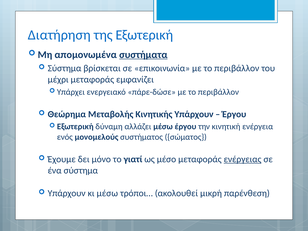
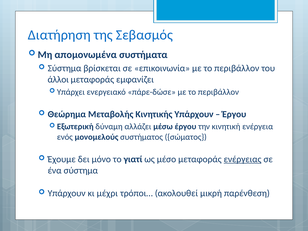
της Εξωτερική: Εξωτερική -> Σεβασμός
συστήματα underline: present -> none
μέχρι: μέχρι -> άλλοι
κι μέσω: μέσω -> μέχρι
